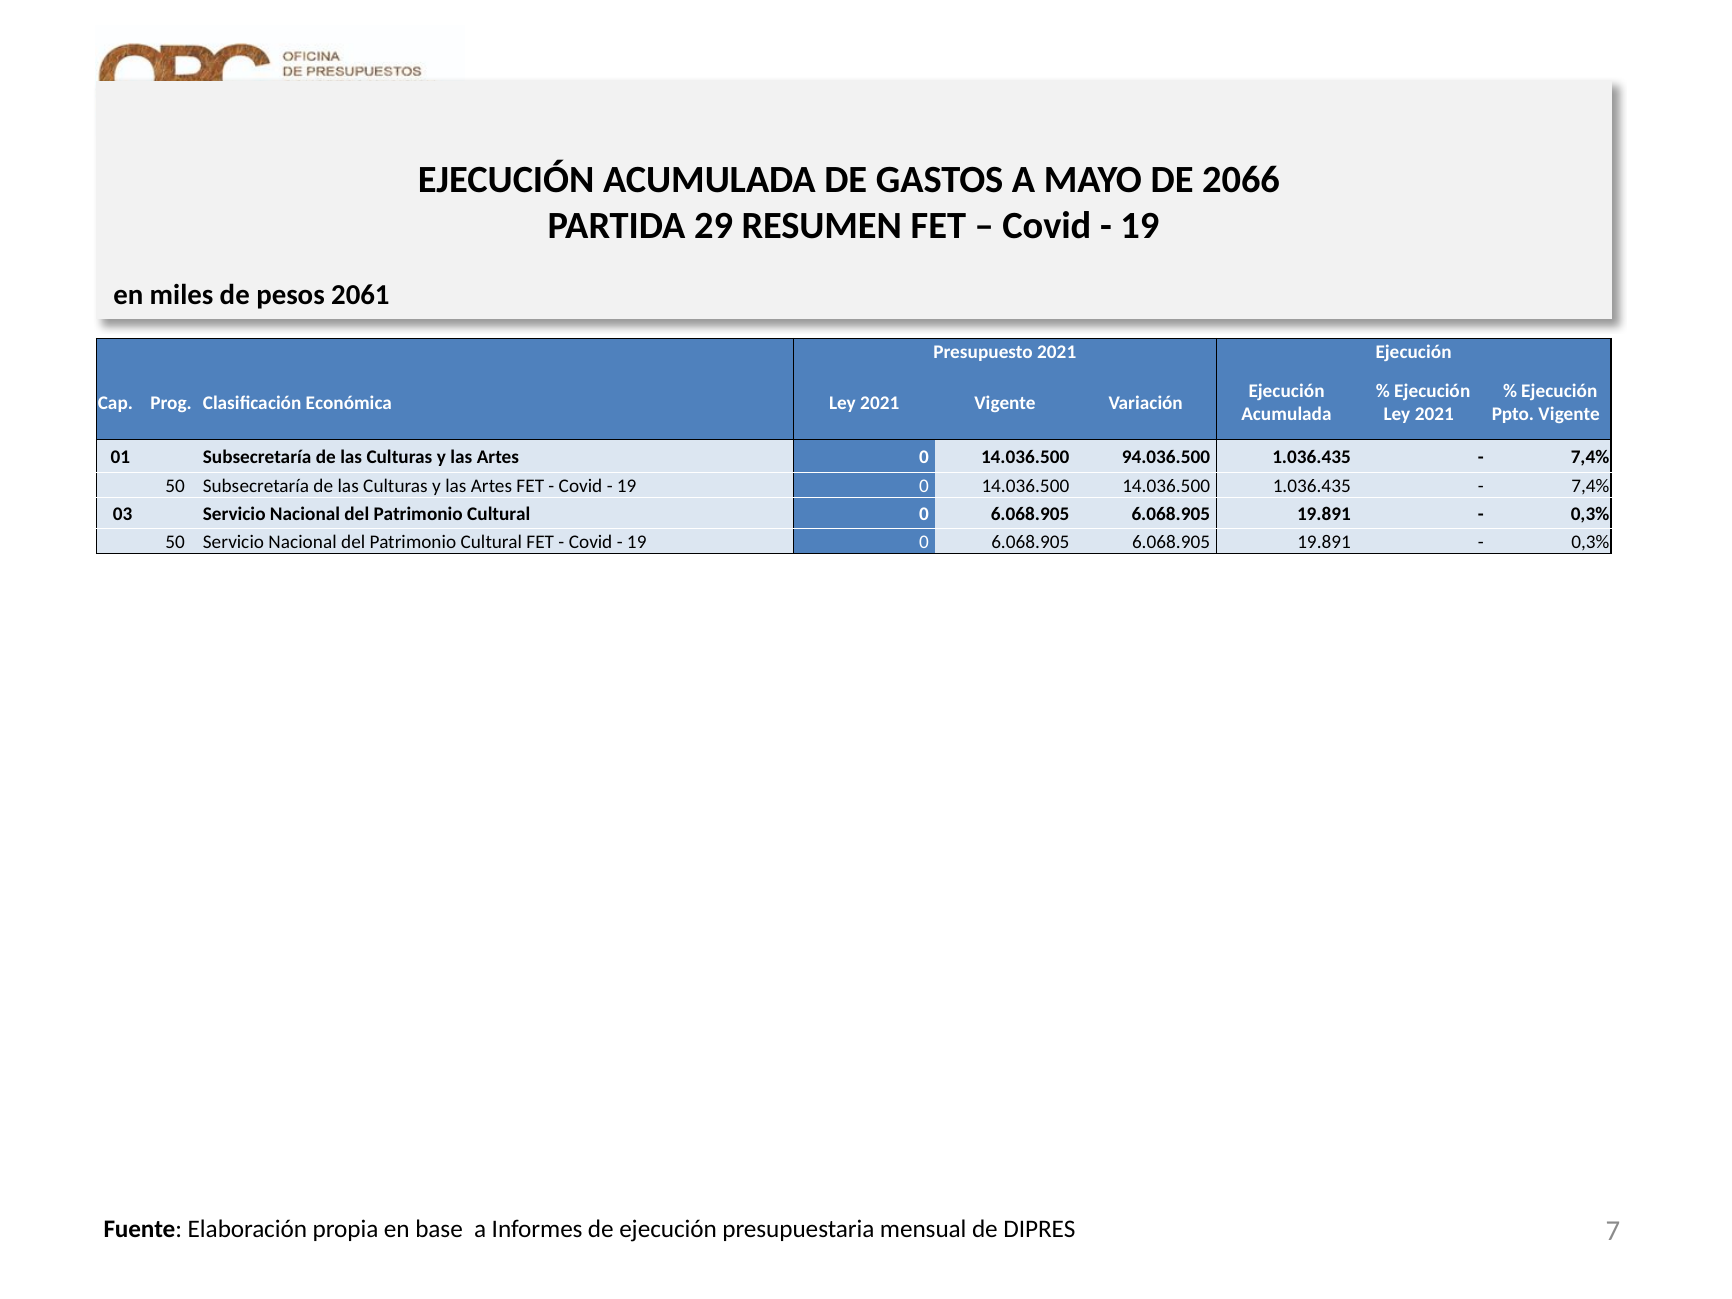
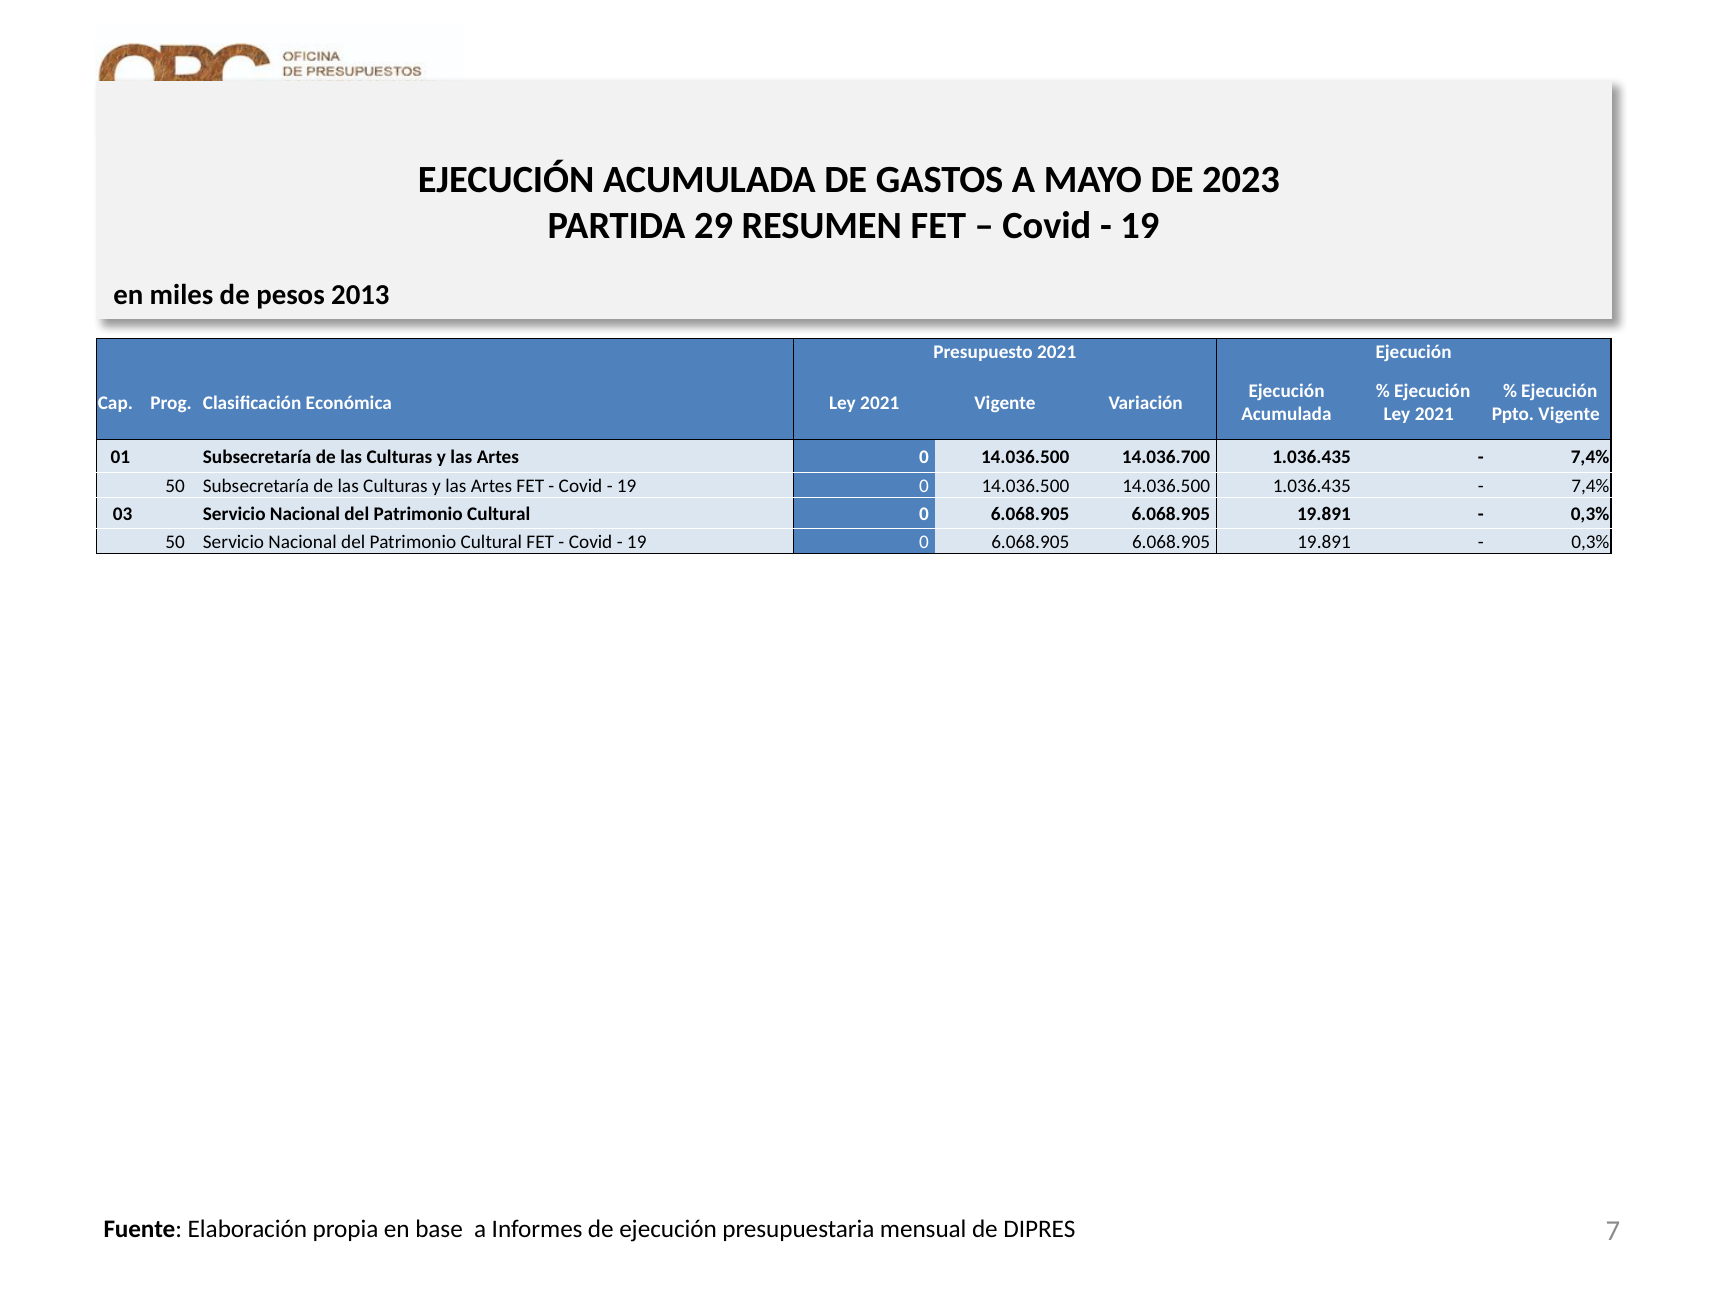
2066: 2066 -> 2023
2061: 2061 -> 2013
94.036.500: 94.036.500 -> 14.036.700
